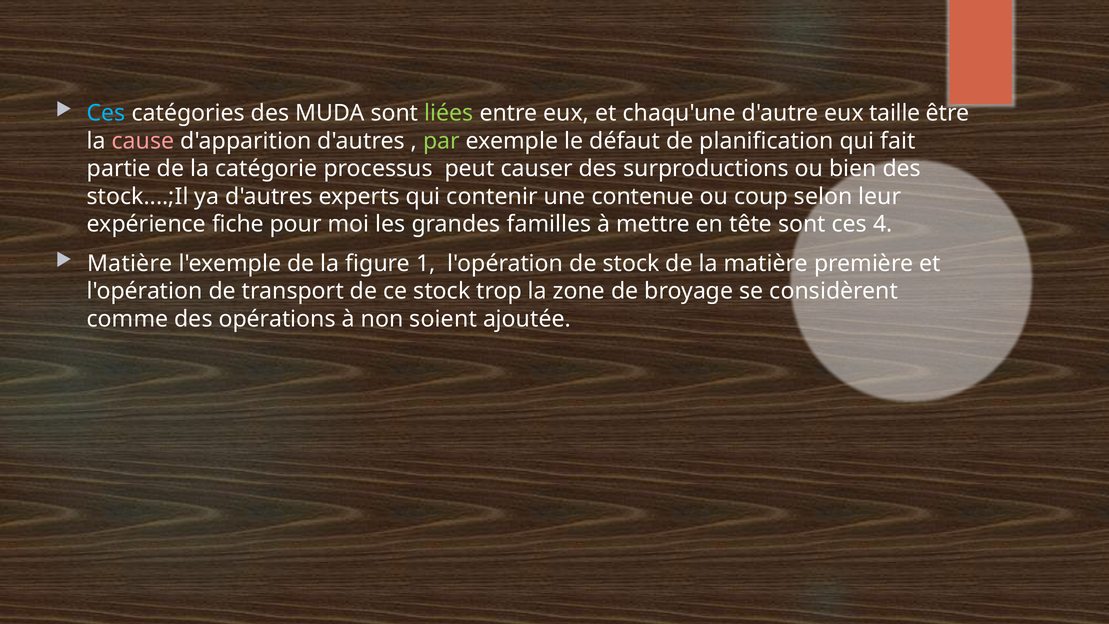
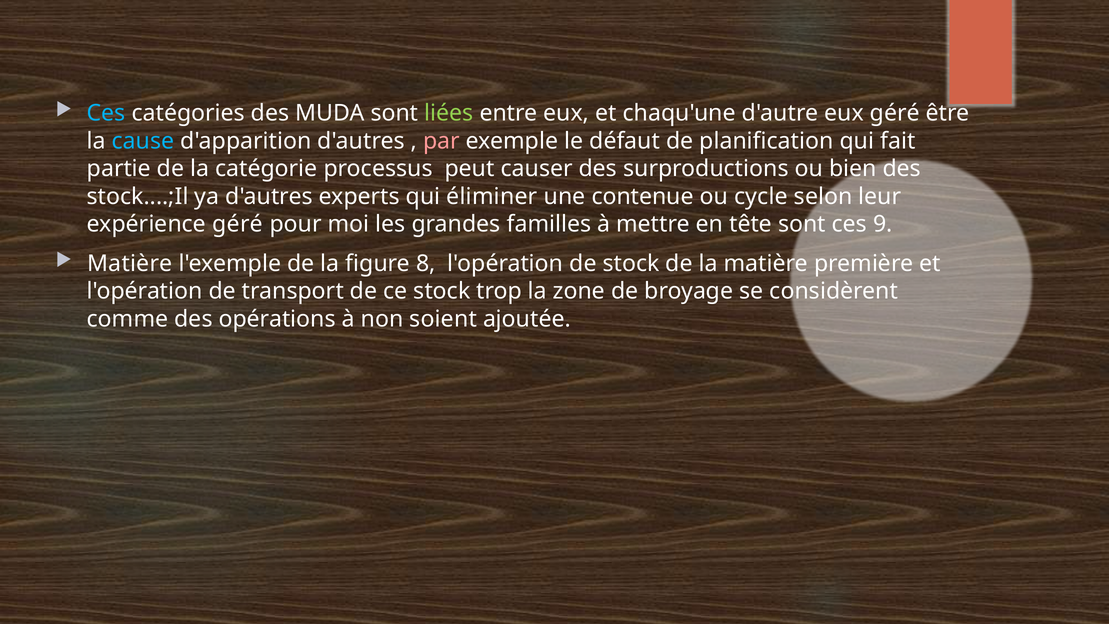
eux taille: taille -> géré
cause colour: pink -> light blue
par colour: light green -> pink
contenir: contenir -> éliminer
coup: coup -> cycle
expérience fiche: fiche -> géré
4: 4 -> 9
1: 1 -> 8
